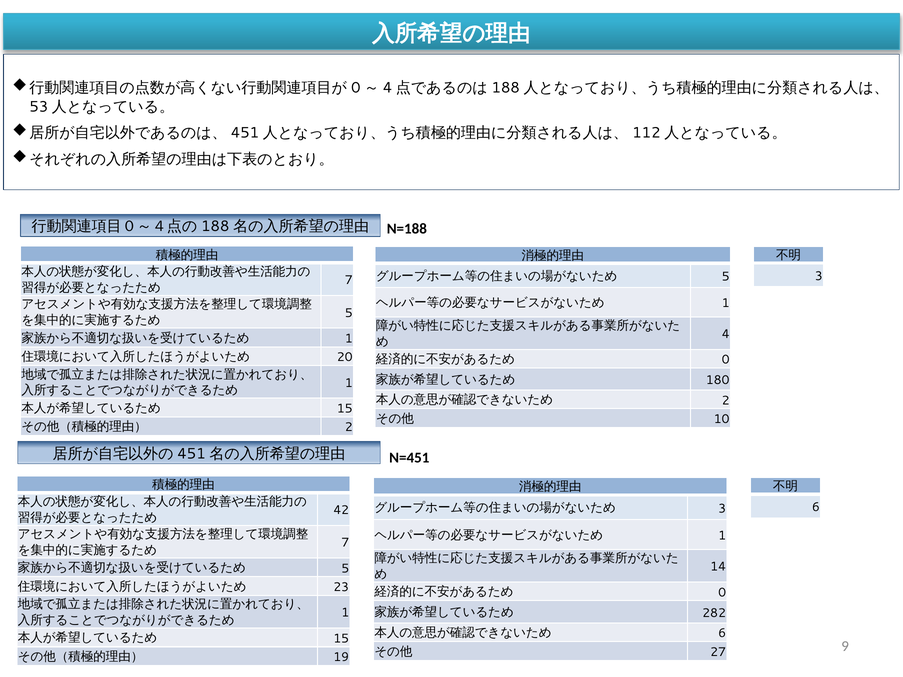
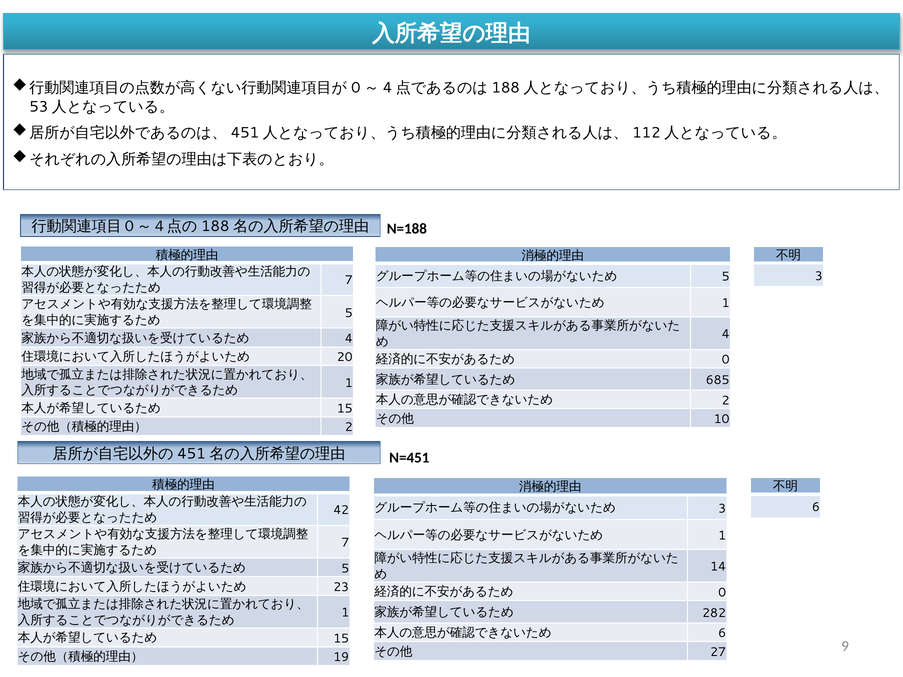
1 at (349, 339): 1 -> 4
180: 180 -> 685
